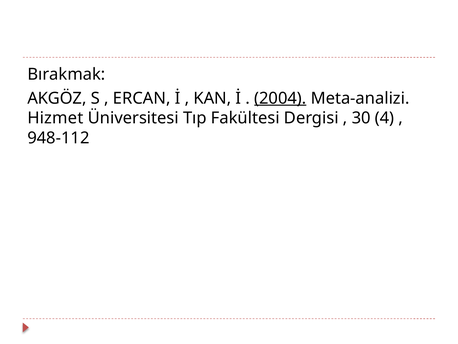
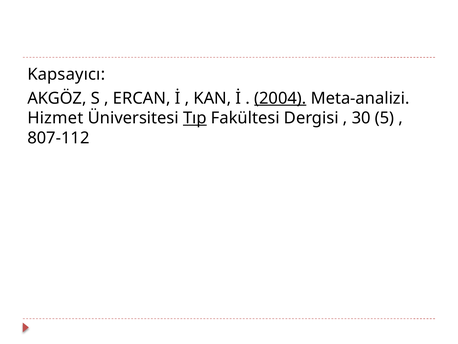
Bırakmak: Bırakmak -> Kapsayıcı
Tıp underline: none -> present
4: 4 -> 5
948-112: 948-112 -> 807-112
